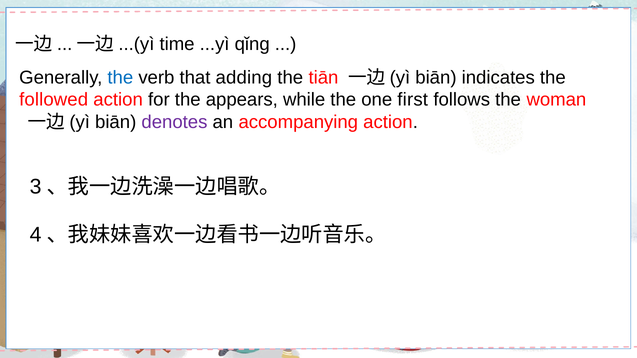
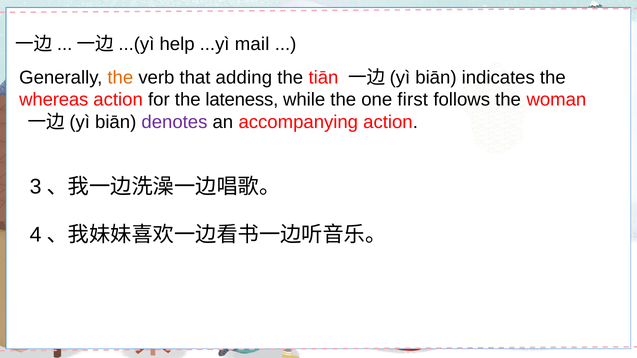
time: time -> help
qǐng: qǐng -> mail
the at (120, 78) colour: blue -> orange
followed: followed -> whereas
appears: appears -> lateness
